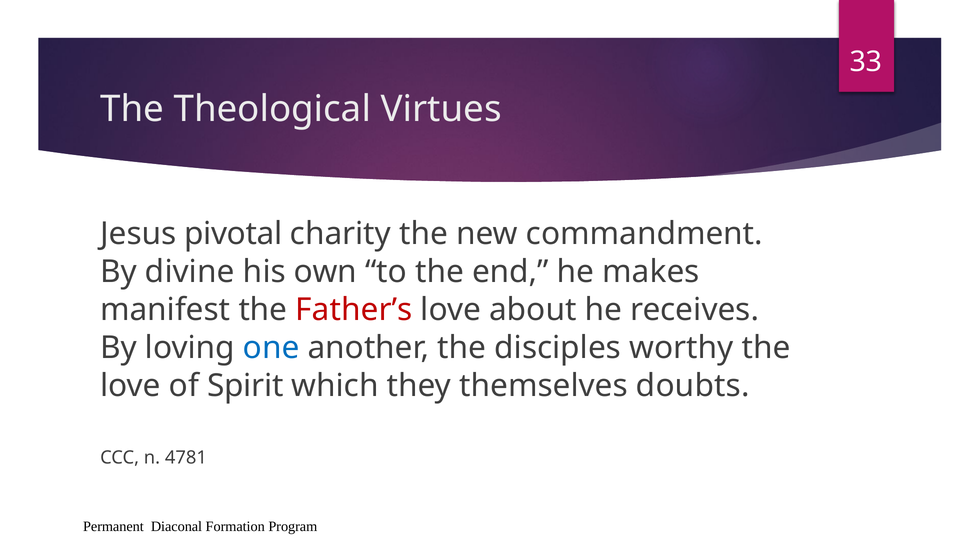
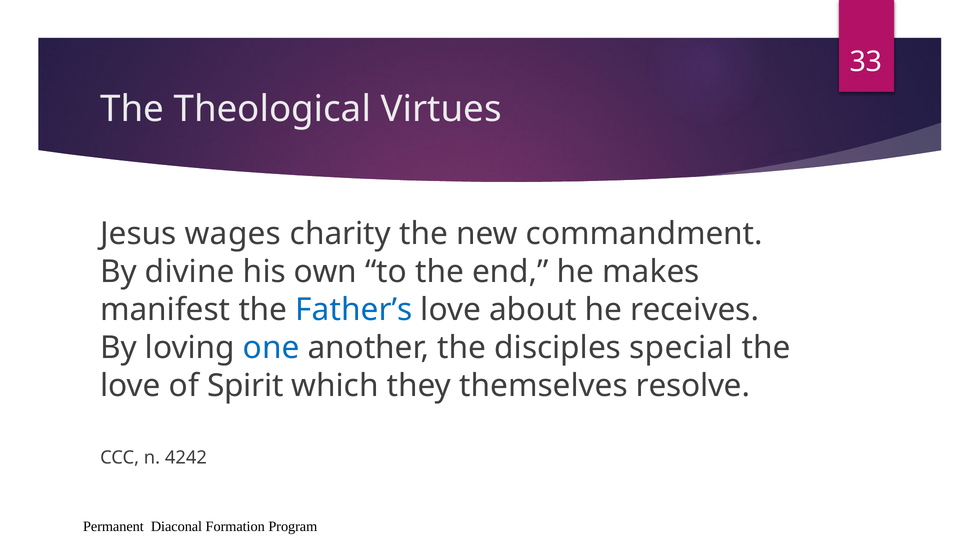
pivotal: pivotal -> wages
Father’s colour: red -> blue
worthy: worthy -> special
doubts: doubts -> resolve
4781: 4781 -> 4242
